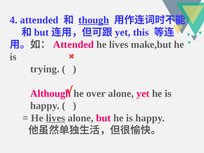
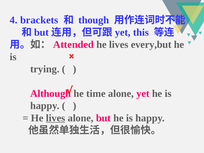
4 attended: attended -> brackets
though underline: present -> none
make,but: make,but -> every,but
over: over -> time
